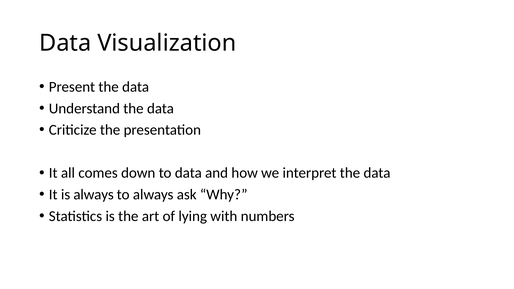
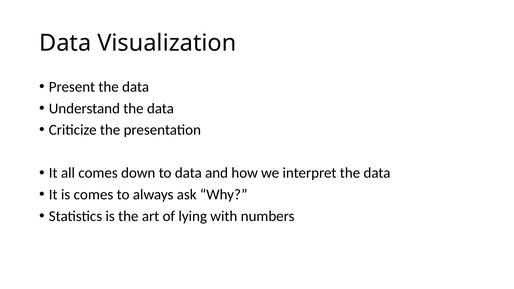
is always: always -> comes
